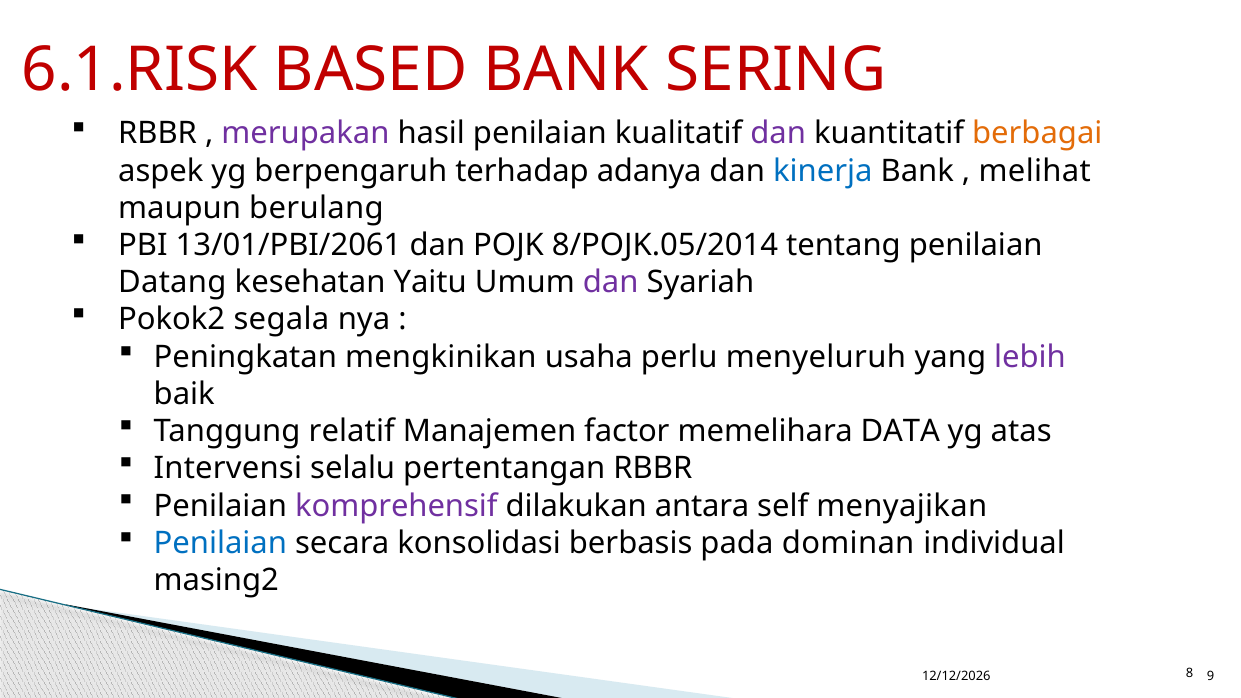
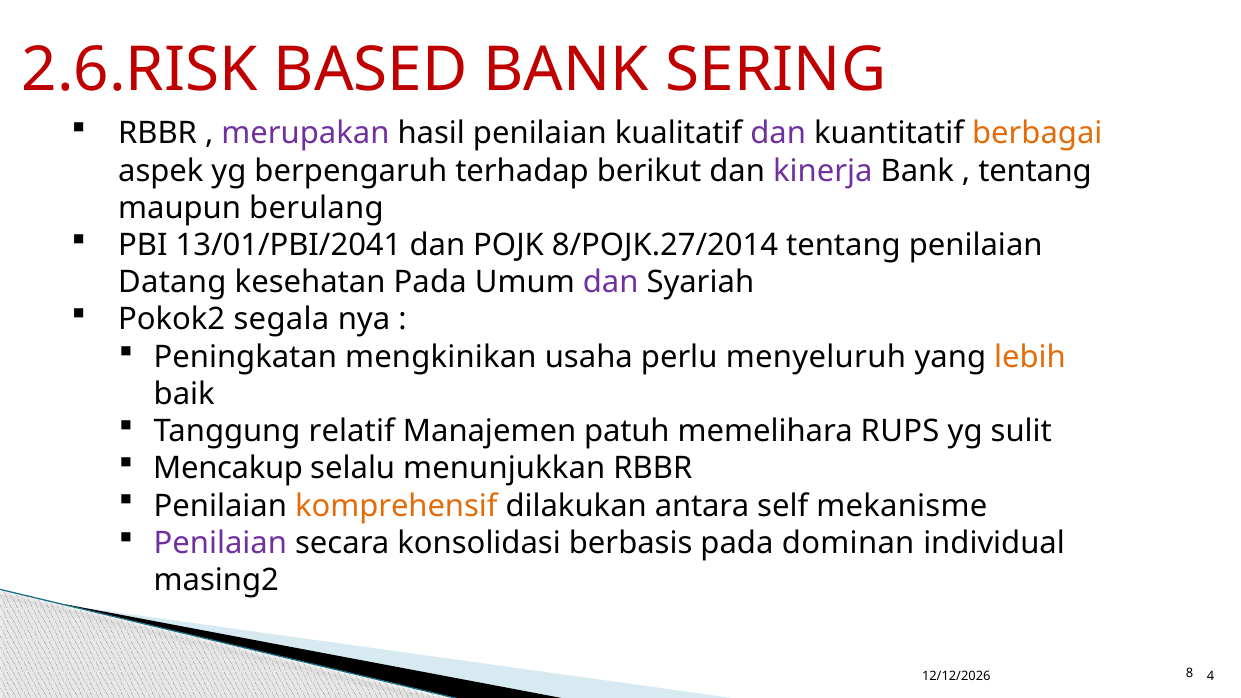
6.1.RISK: 6.1.RISK -> 2.6.RISK
adanya: adanya -> berikut
kinerja colour: blue -> purple
melihat at (1035, 171): melihat -> tentang
13/01/PBI/2061: 13/01/PBI/2061 -> 13/01/PBI/2041
8/POJK.05/2014: 8/POJK.05/2014 -> 8/POJK.27/2014
kesehatan Yaitu: Yaitu -> Pada
lebih colour: purple -> orange
factor: factor -> patuh
DATA: DATA -> RUPS
atas: atas -> sulit
Intervensi: Intervensi -> Mencakup
pertentangan: pertentangan -> menunjukkan
komprehensif colour: purple -> orange
menyajikan: menyajikan -> mekanisme
Penilaian at (220, 543) colour: blue -> purple
9: 9 -> 4
